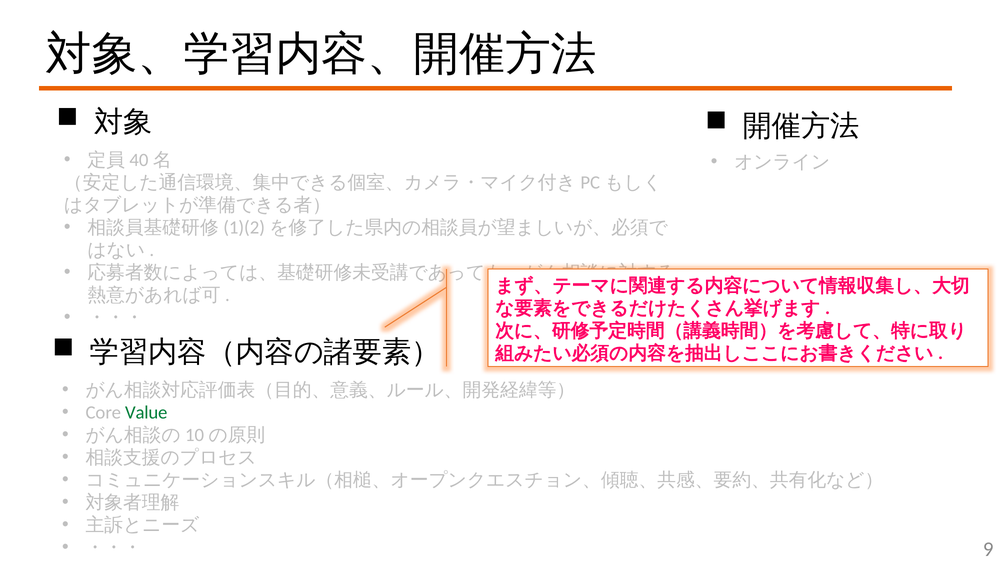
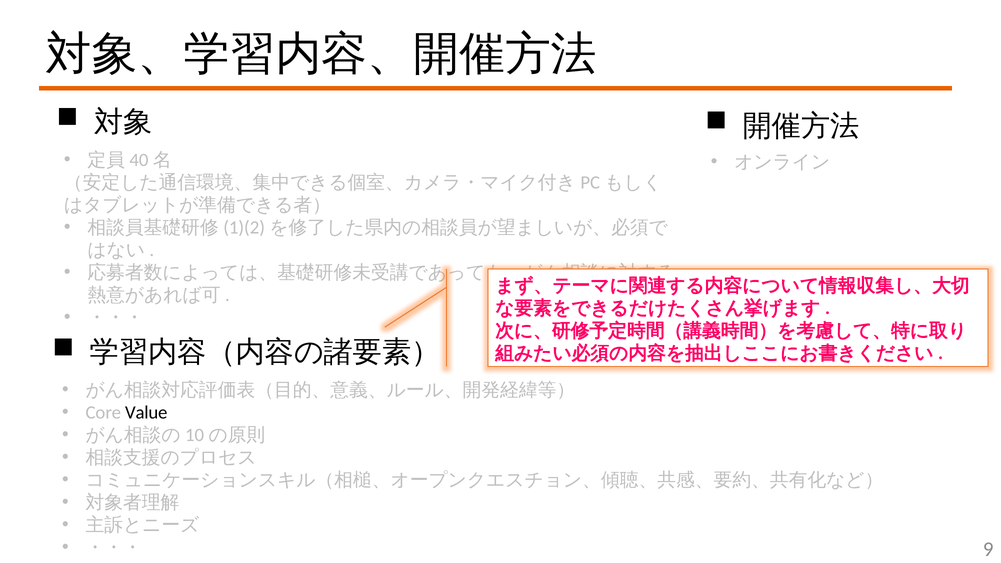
Value colour: green -> black
